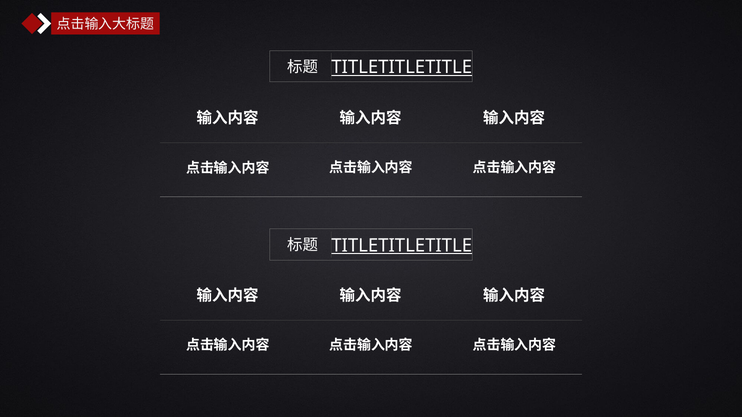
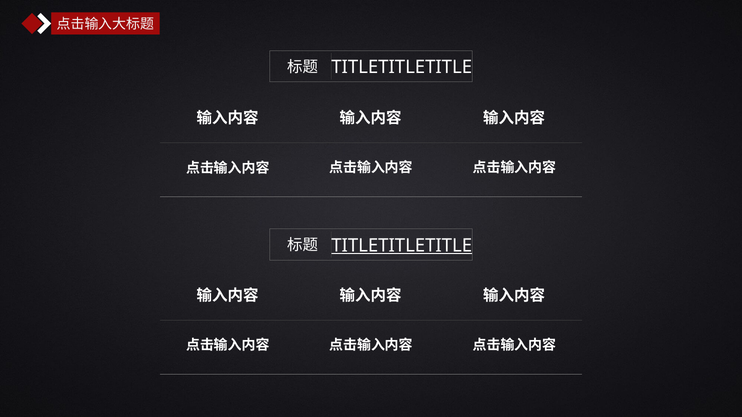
TITLETITLETITLE at (402, 67) underline: present -> none
